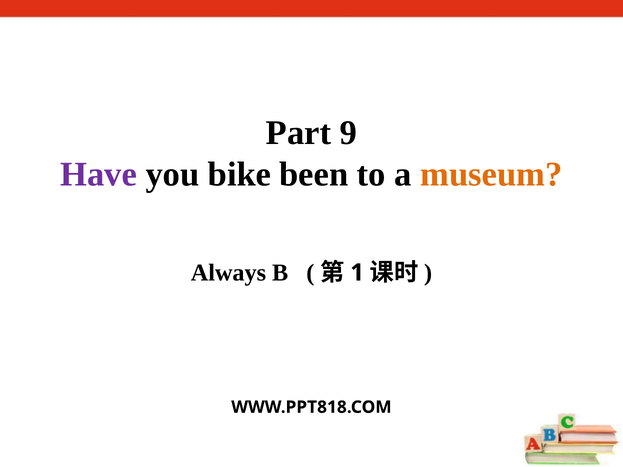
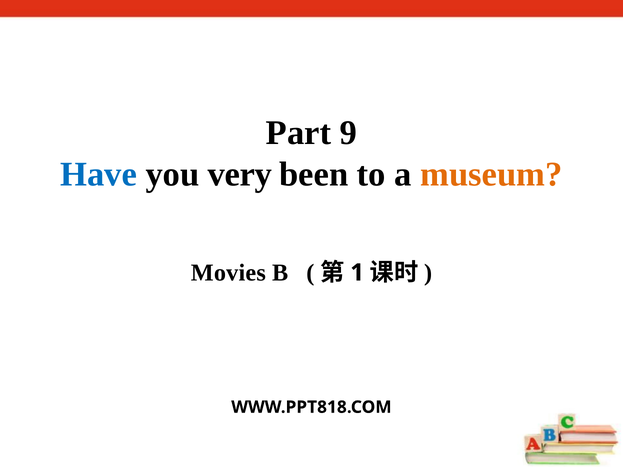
Have colour: purple -> blue
bike: bike -> very
Always: Always -> Movies
